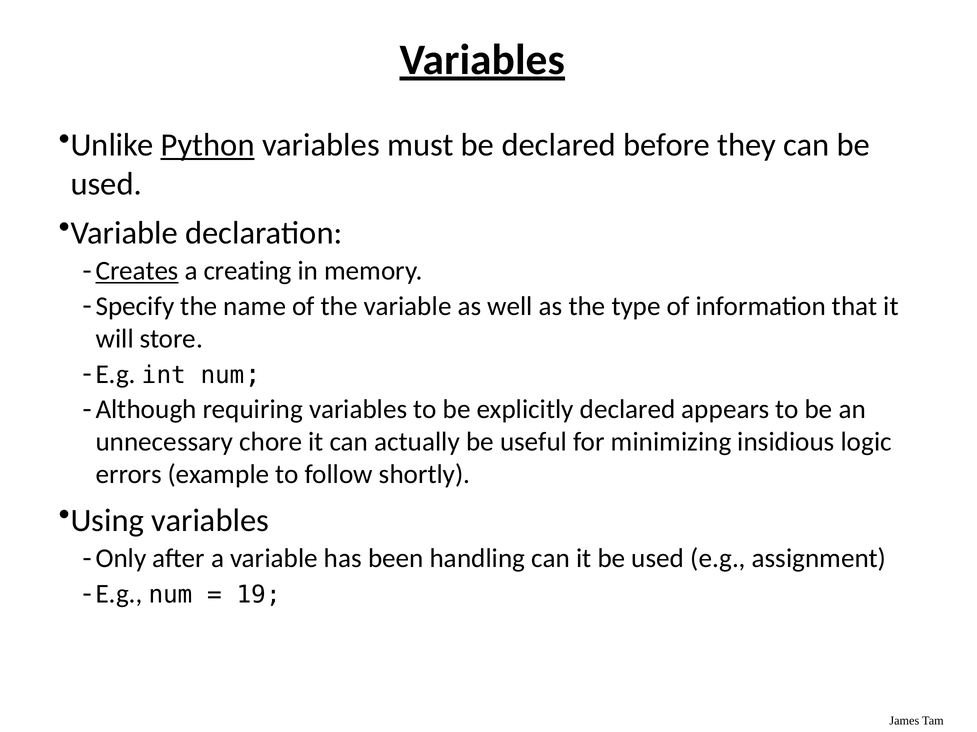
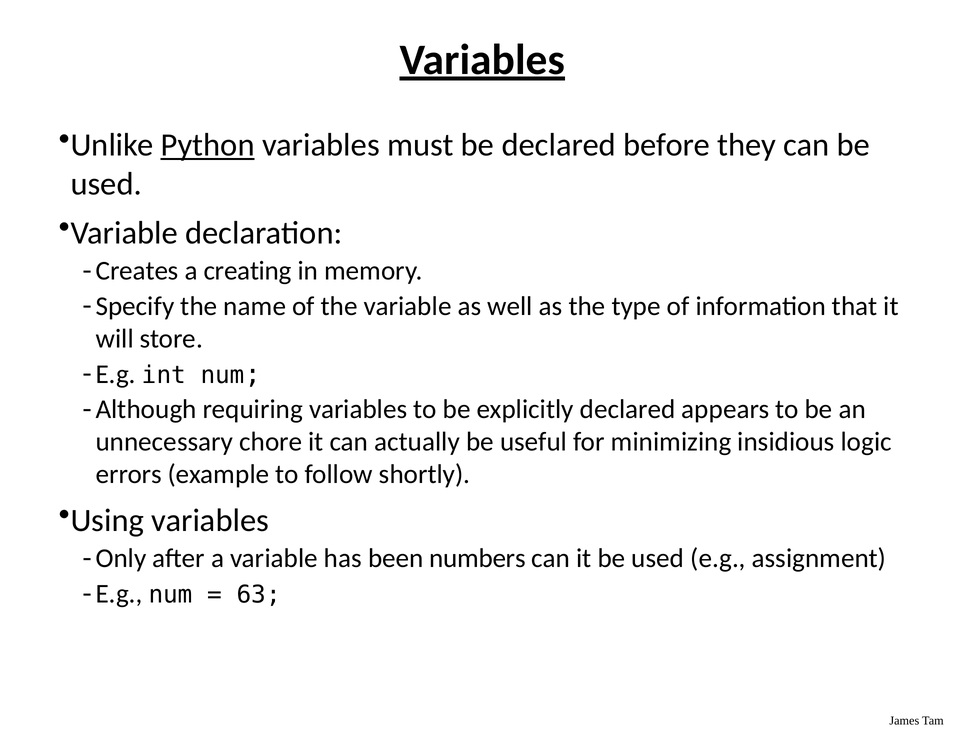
Creates underline: present -> none
handling: handling -> numbers
19: 19 -> 63
